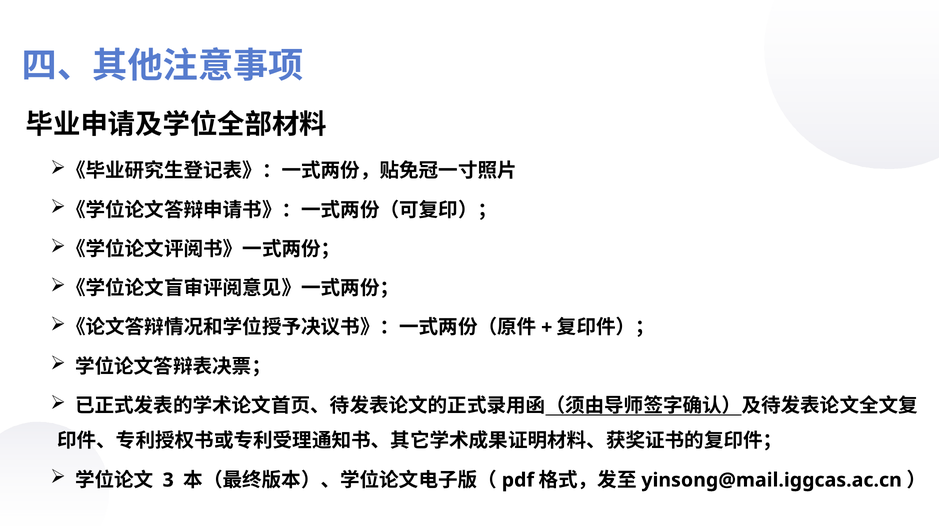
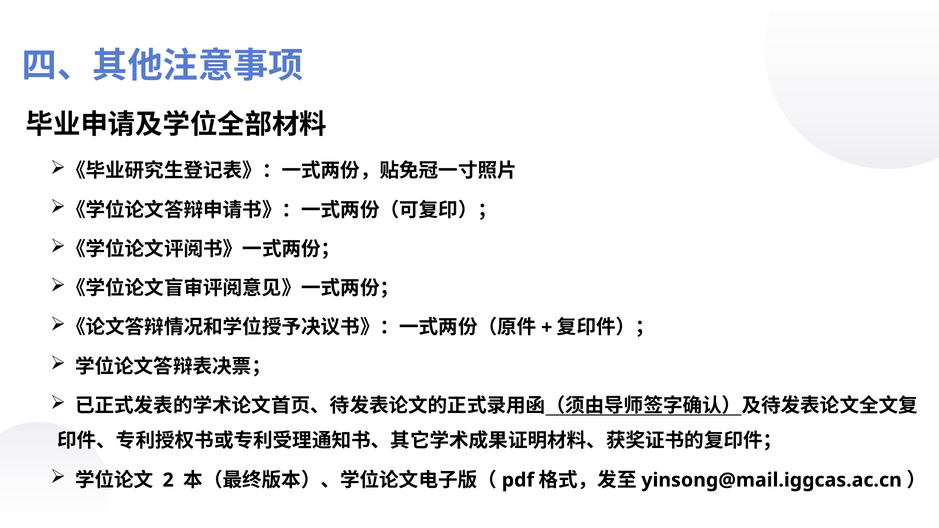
3: 3 -> 2
